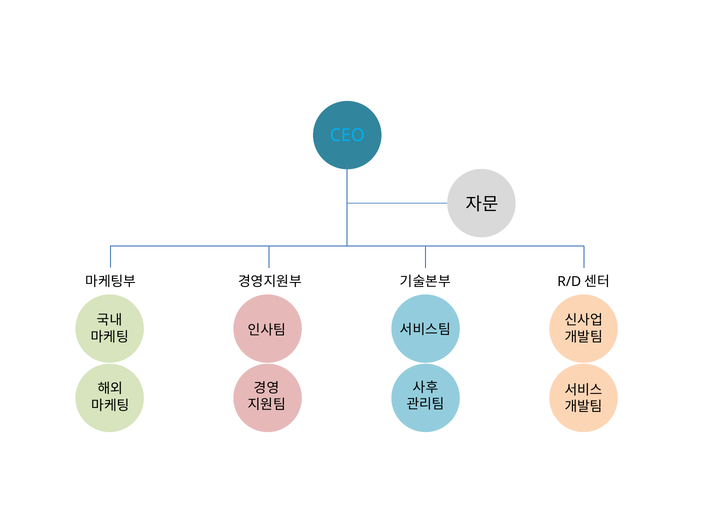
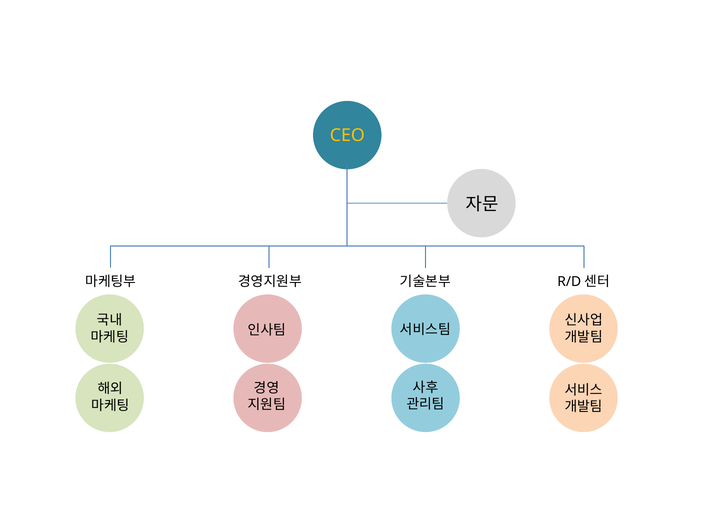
CEO colour: light blue -> yellow
